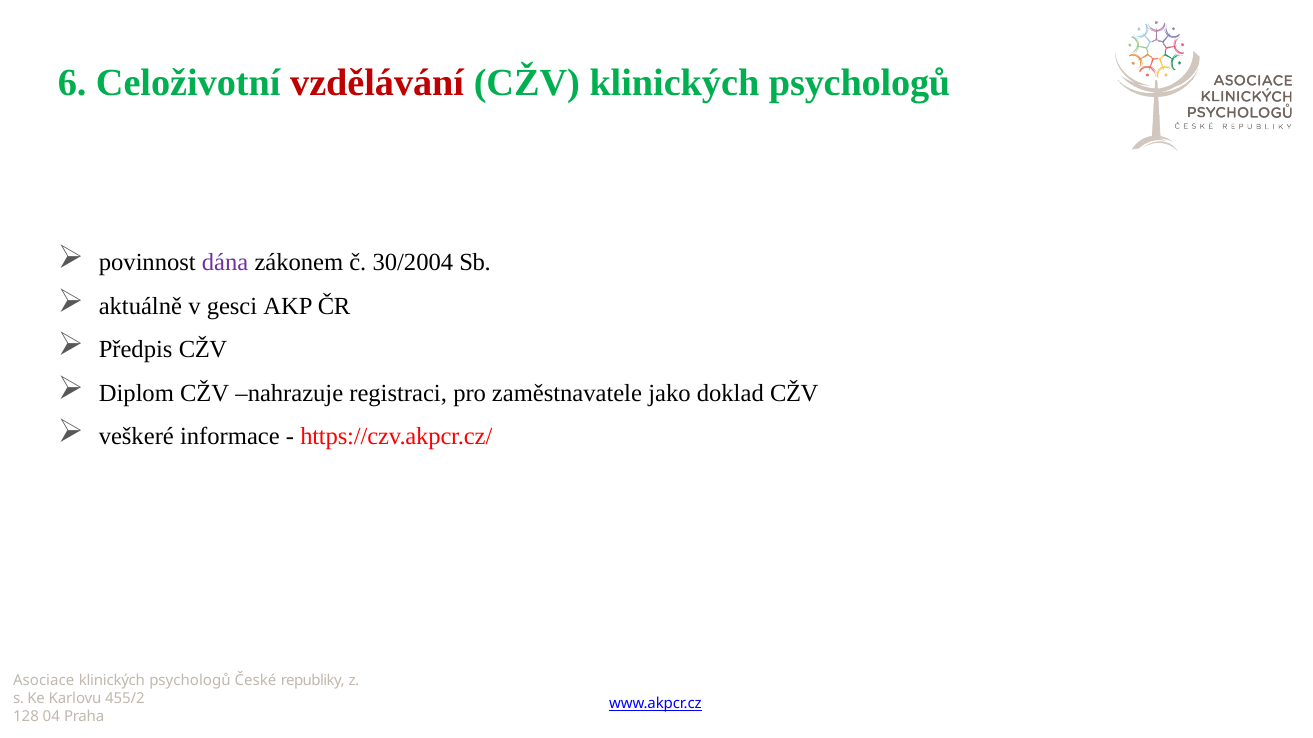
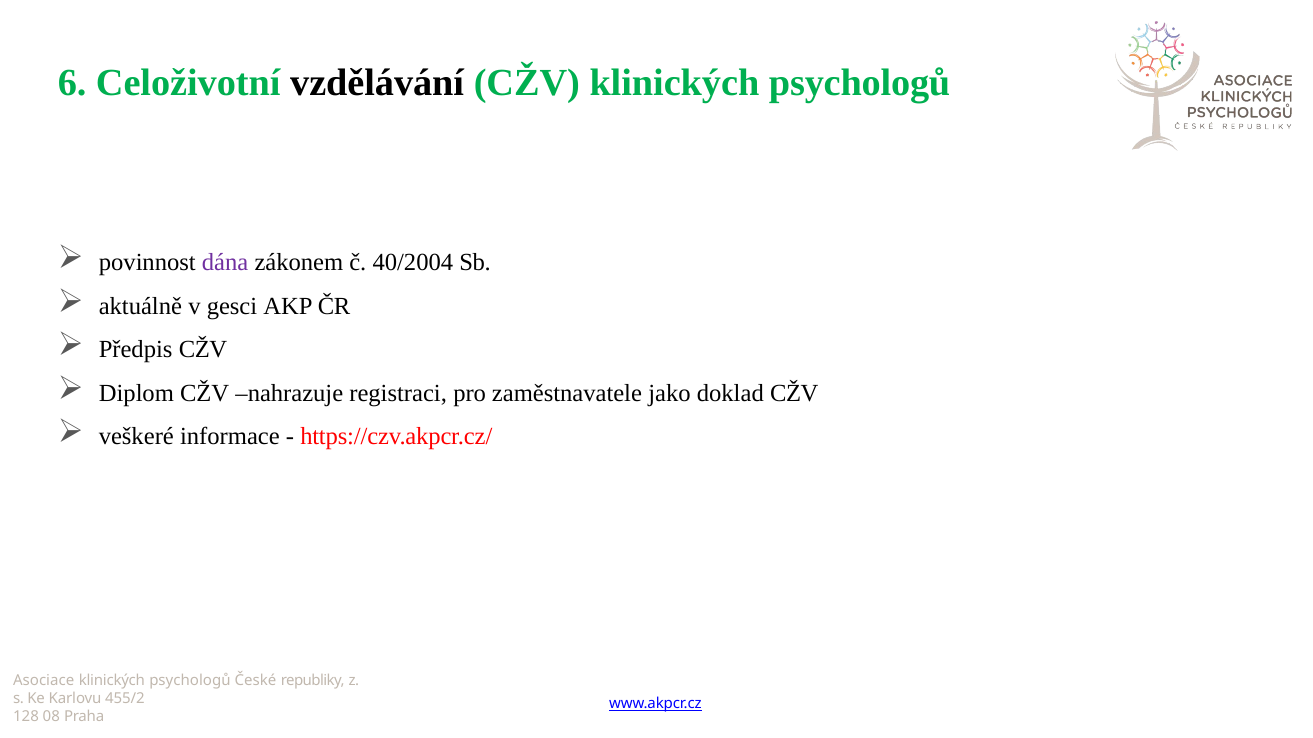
vzdělávání colour: red -> black
30/2004: 30/2004 -> 40/2004
04: 04 -> 08
